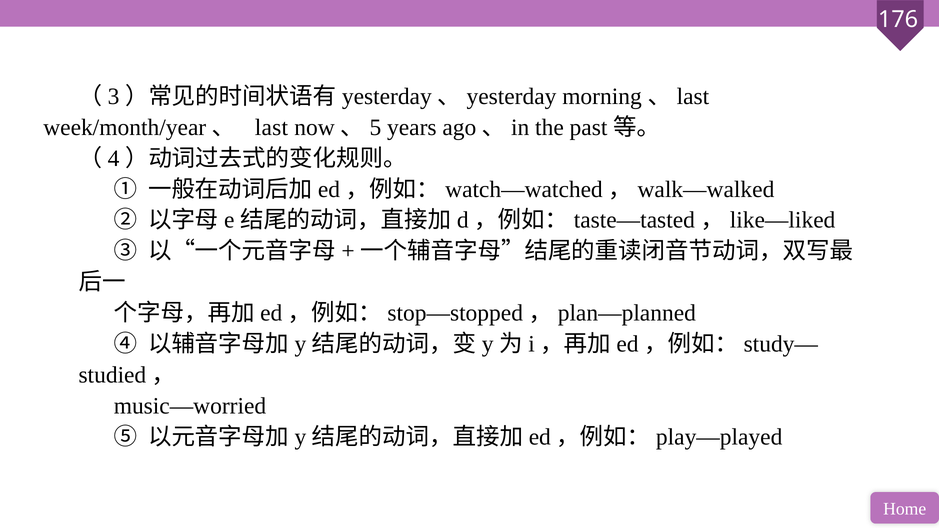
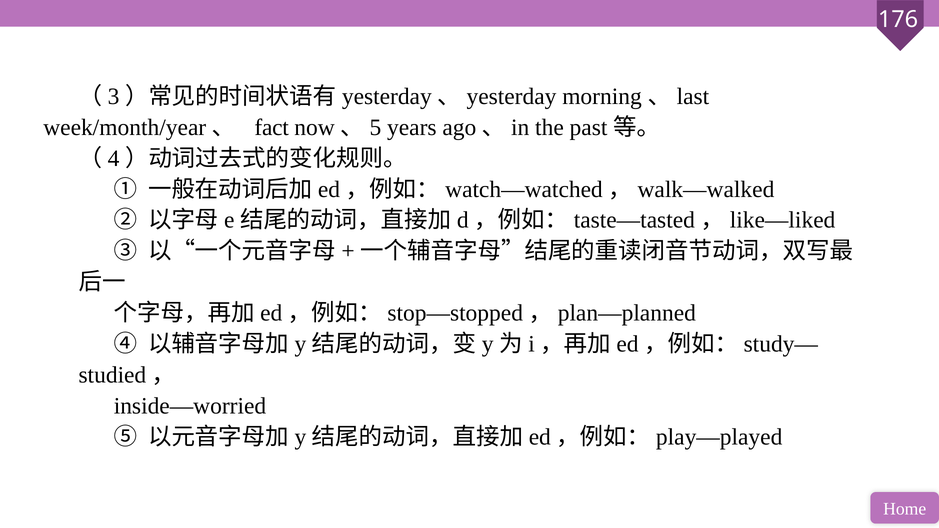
last: last -> fact
music—worried: music—worried -> inside—worried
